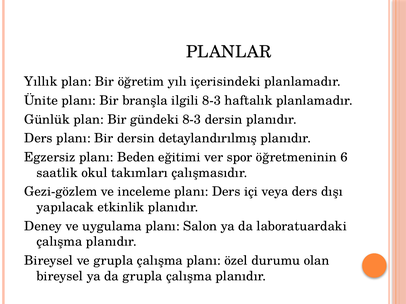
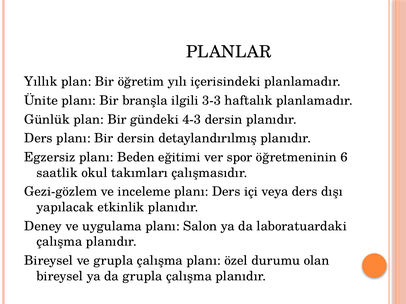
ilgili 8-3: 8-3 -> 3-3
gündeki 8-3: 8-3 -> 4-3
